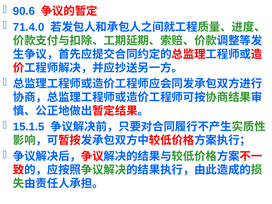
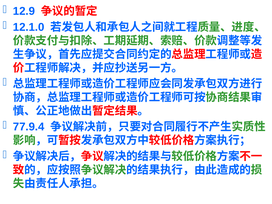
90.6: 90.6 -> 12.9
71.4.0: 71.4.0 -> 12.1.0
15.1.5: 15.1.5 -> 77.9.4
